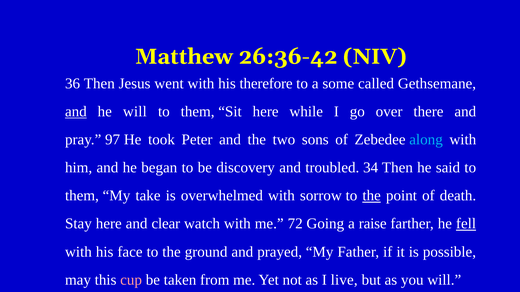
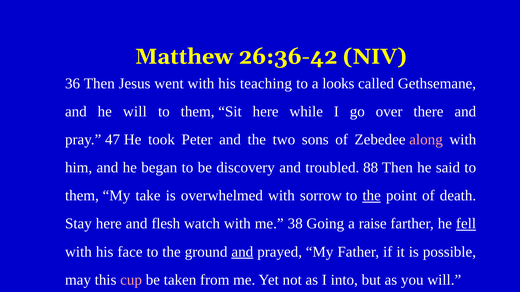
therefore: therefore -> teaching
some: some -> looks
and at (76, 112) underline: present -> none
97: 97 -> 47
along colour: light blue -> pink
34: 34 -> 88
clear: clear -> flesh
72: 72 -> 38
and at (242, 252) underline: none -> present
live: live -> into
